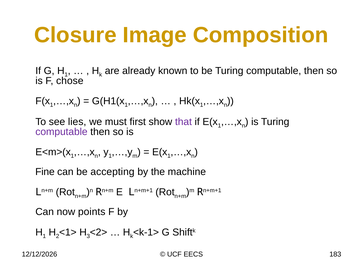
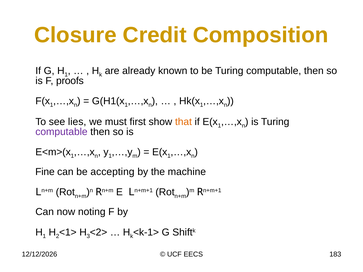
Image: Image -> Credit
chose: chose -> proofs
that colour: purple -> orange
points: points -> noting
